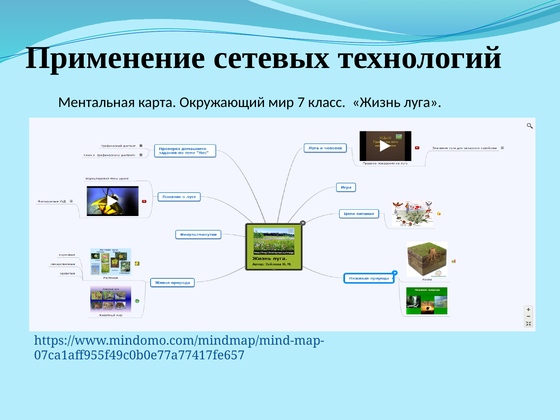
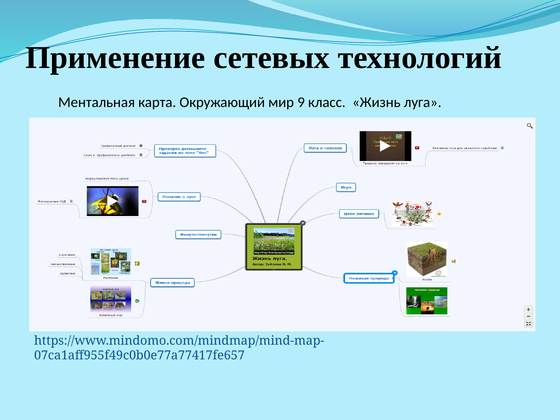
7: 7 -> 9
